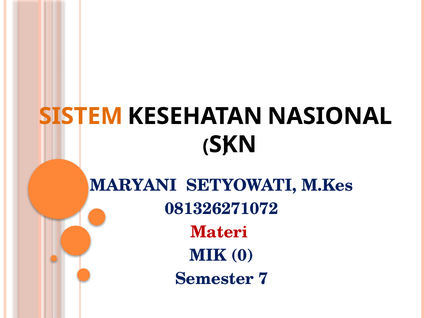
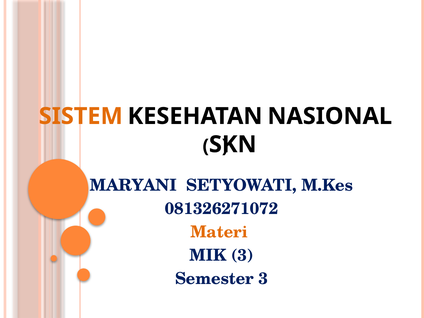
Materi colour: red -> orange
MIK 0: 0 -> 3
Semester 7: 7 -> 3
